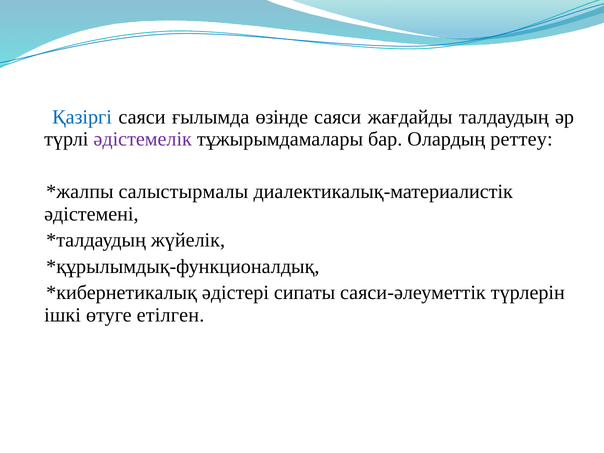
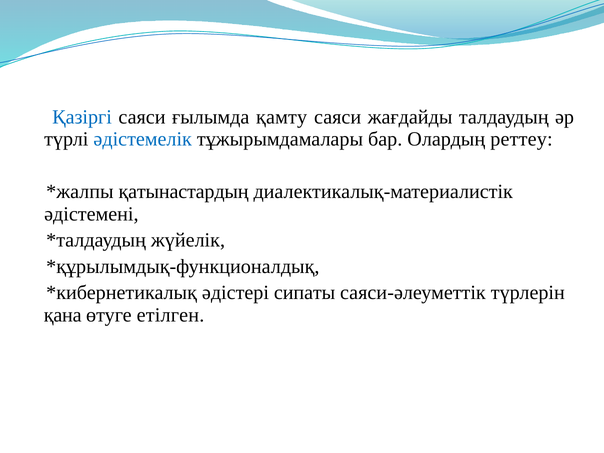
өзінде: өзінде -> қамту
әдістемелік colour: purple -> blue
салыстырмалы: салыстырмалы -> қатынастардың
ішкі: ішкі -> қана
